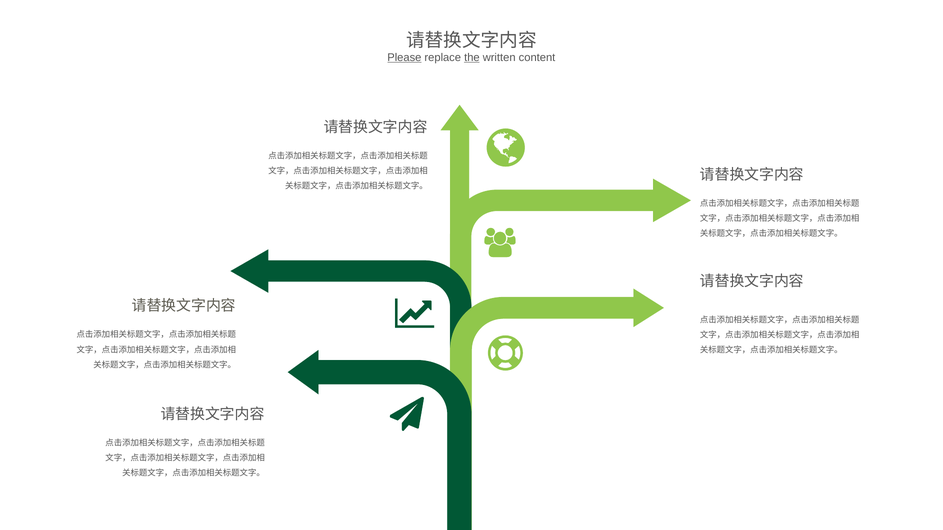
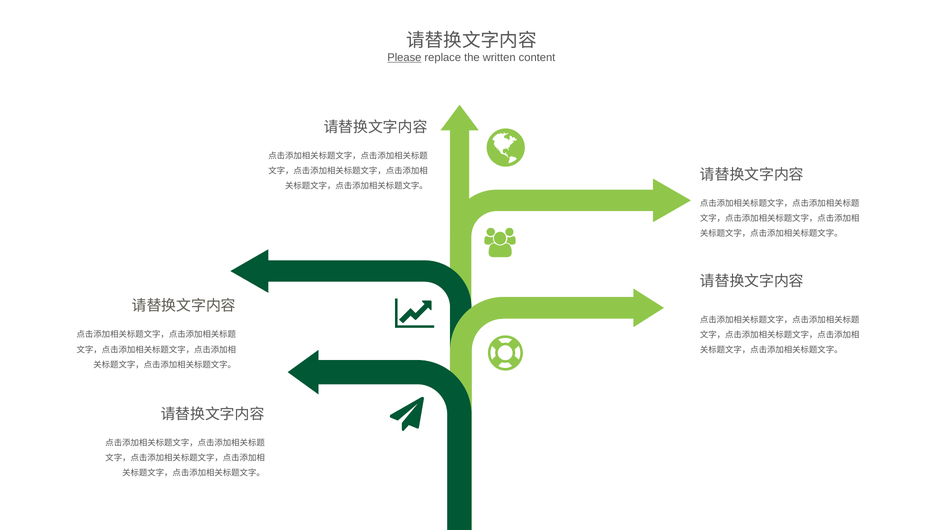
the underline: present -> none
